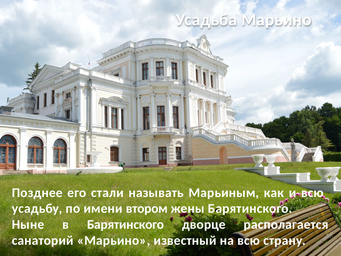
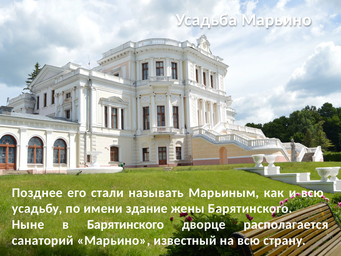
втором: втором -> здание
